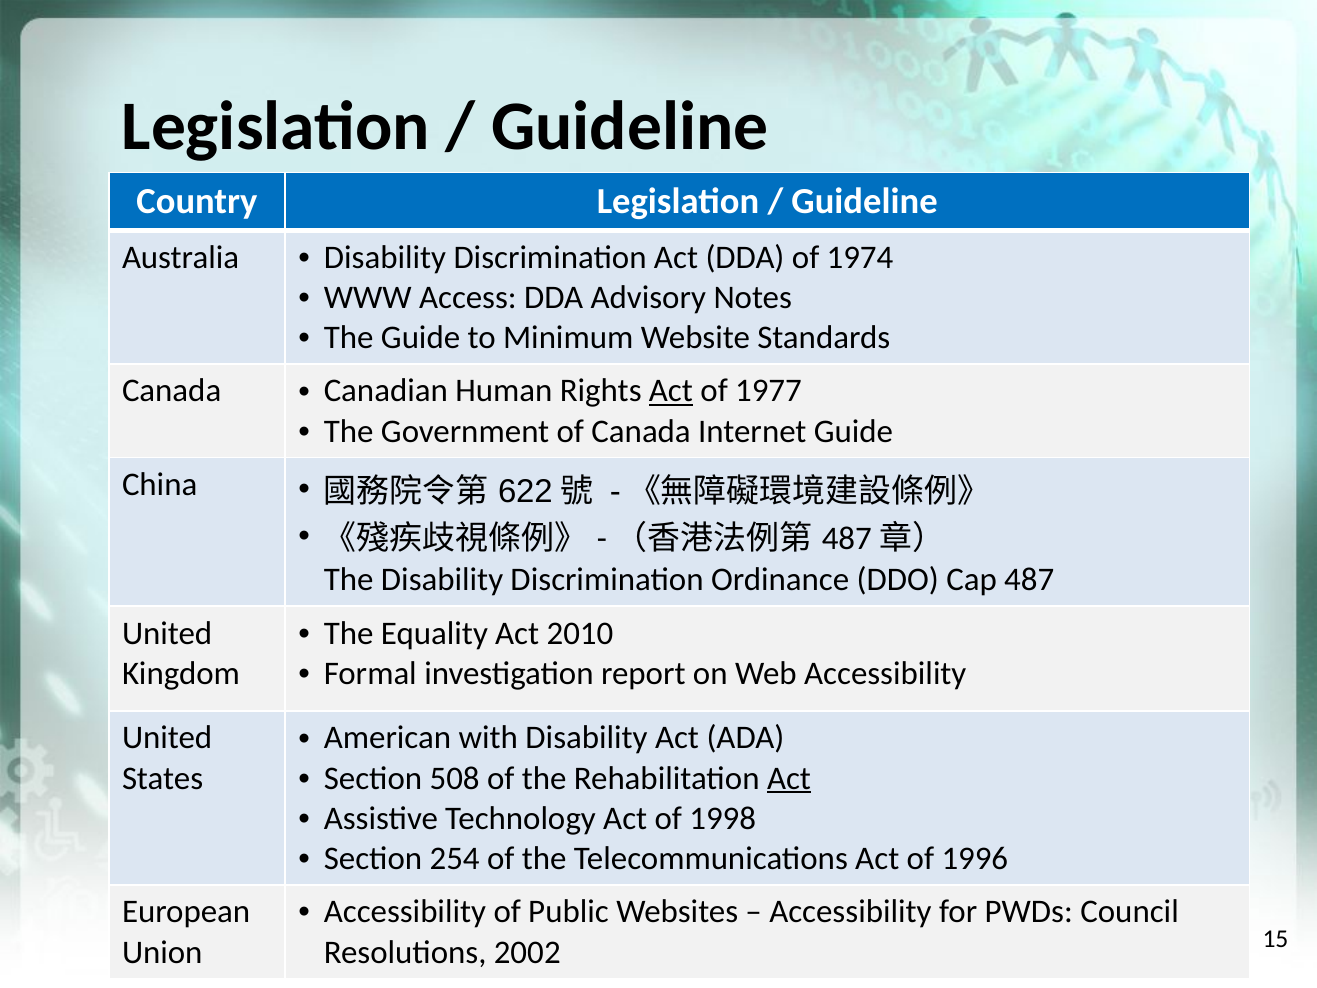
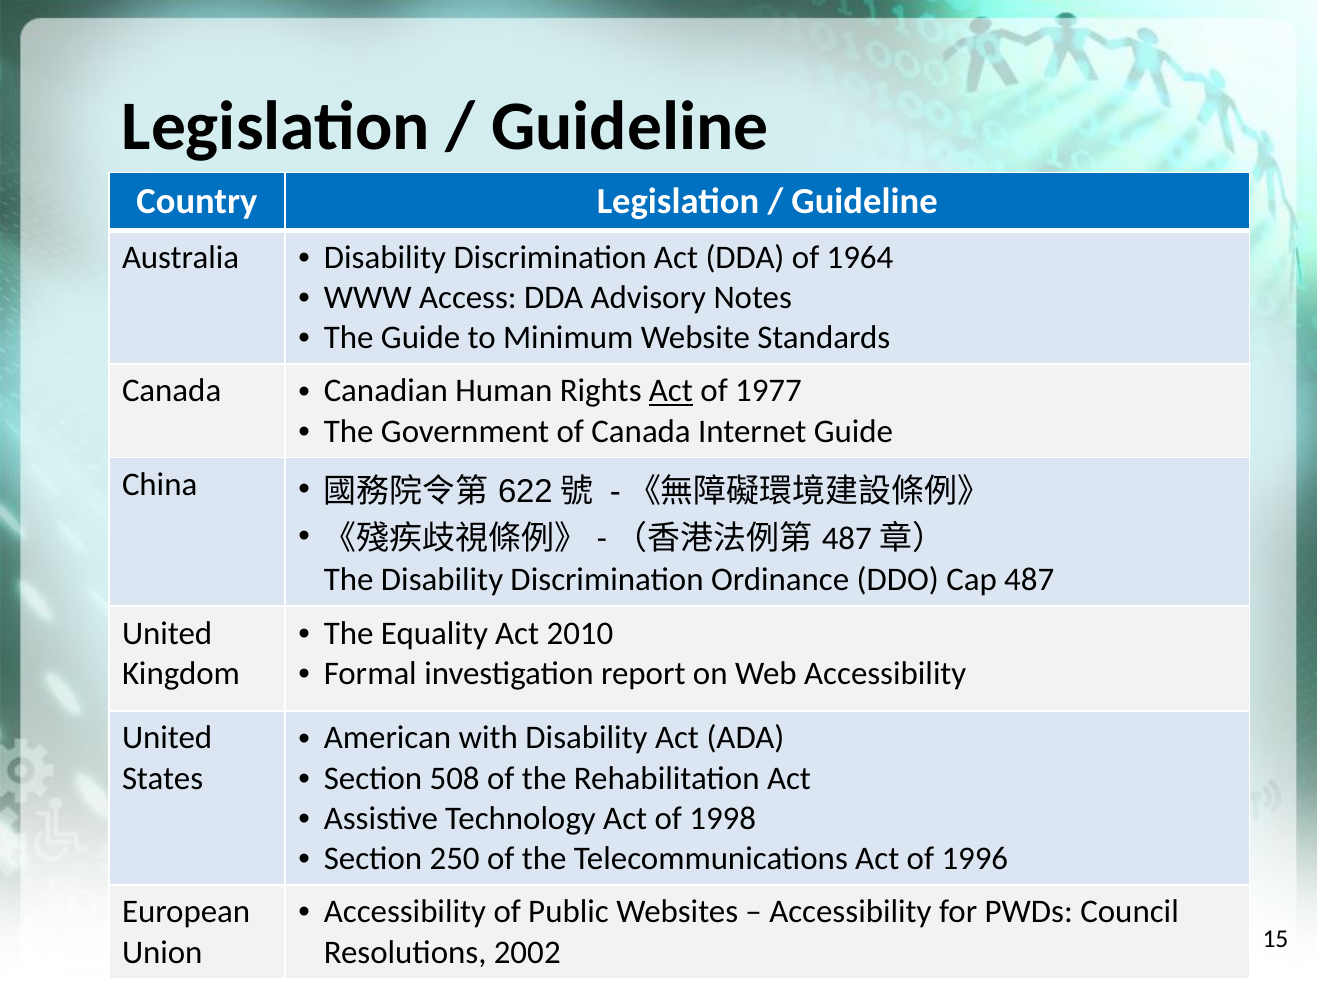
1974: 1974 -> 1964
Act at (789, 778) underline: present -> none
254: 254 -> 250
